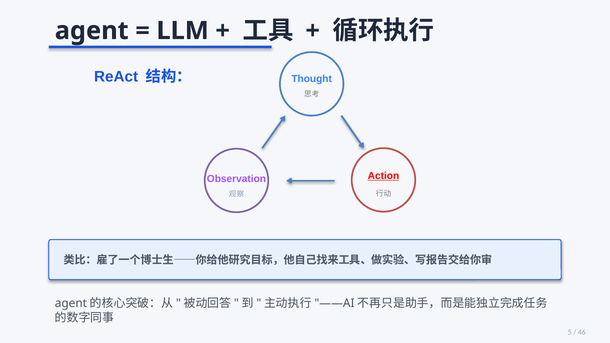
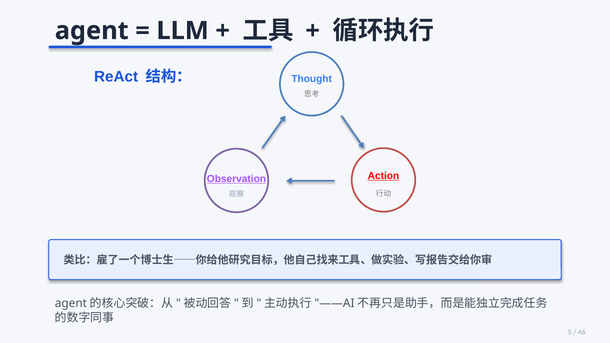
Observation underline: none -> present
